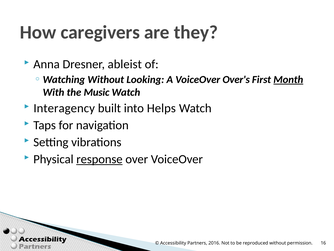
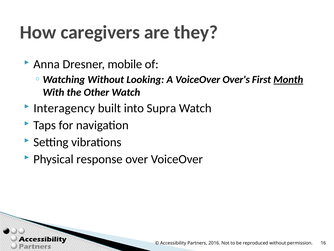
ableist: ableist -> mobile
Music: Music -> Other
Helps: Helps -> Supra
response underline: present -> none
